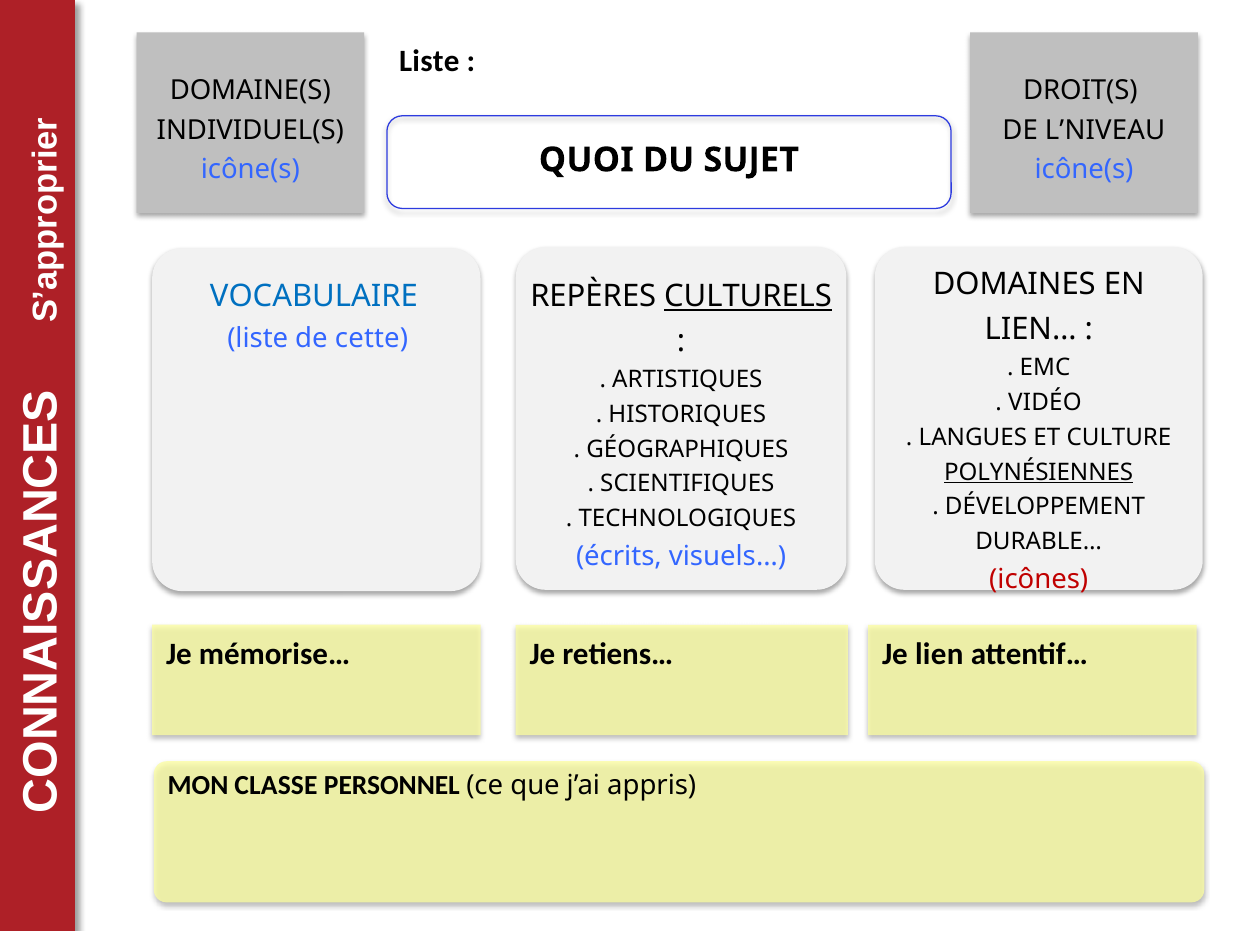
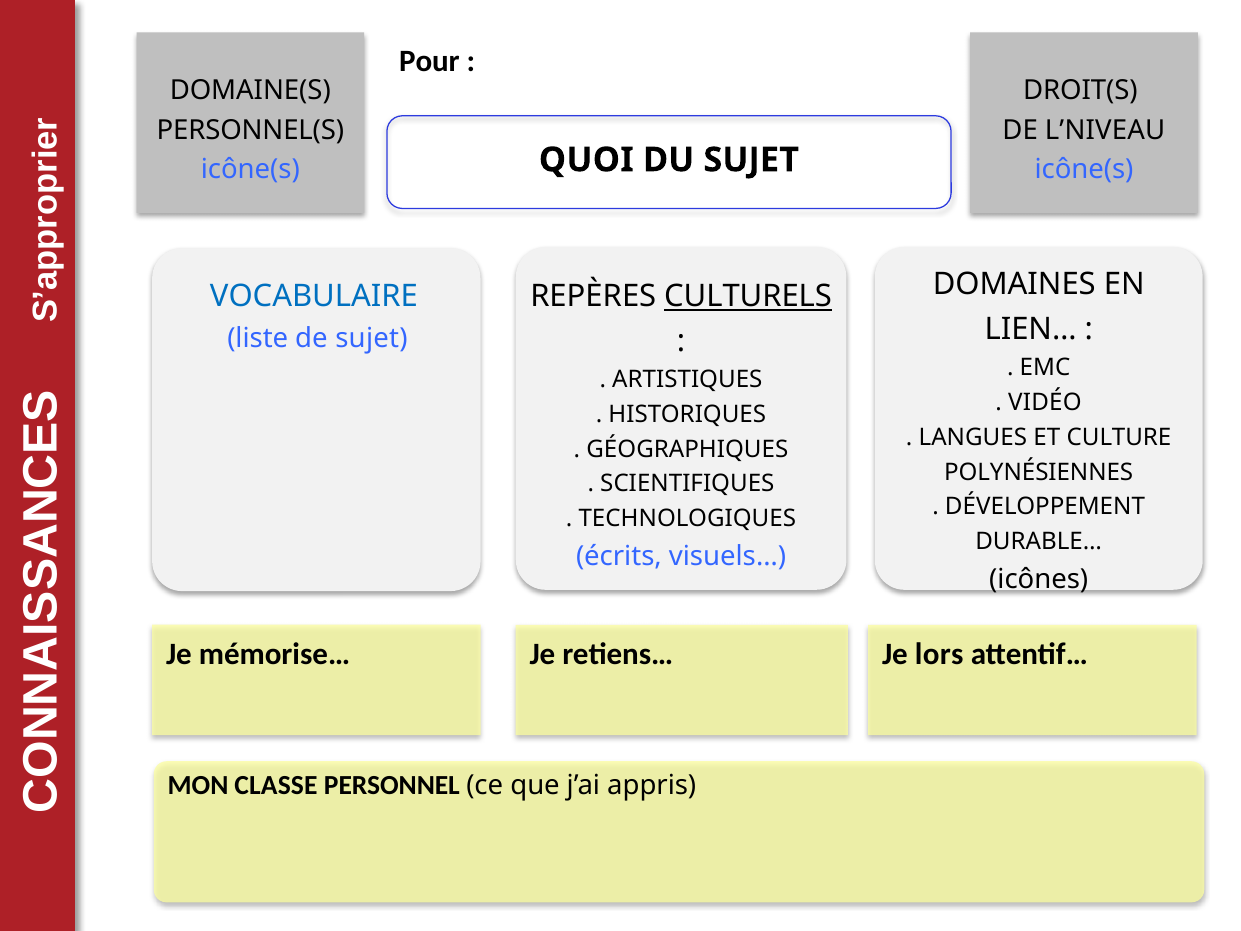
Liste at (429, 61): Liste -> Pour
INDIVIDUEL(S: INDIVIDUEL(S -> PERSONNEL(S
de cette: cette -> sujet
POLYNÉSIENNES underline: present -> none
icônes colour: red -> black
lien: lien -> lors
